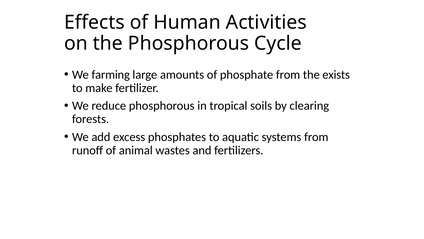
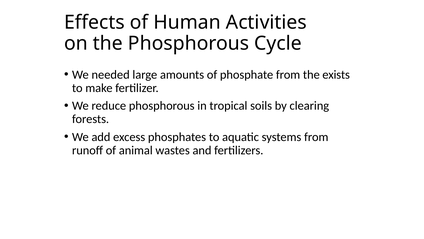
farming: farming -> needed
